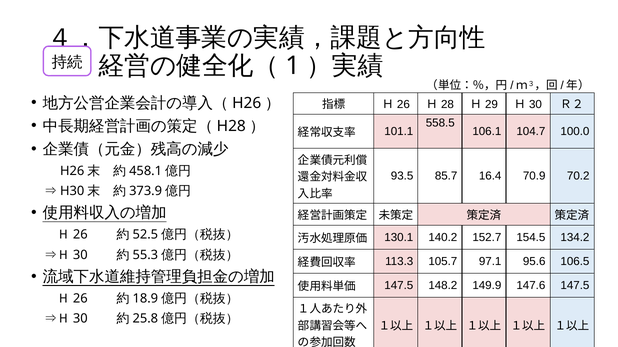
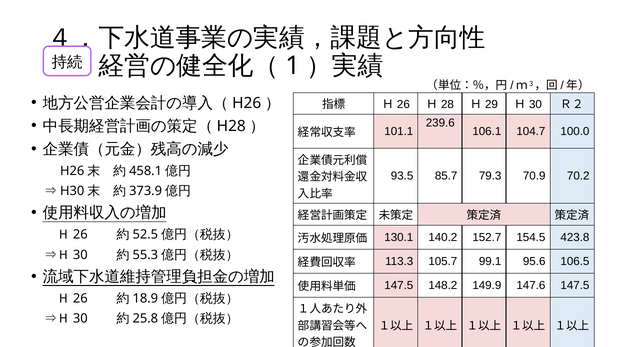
558.5: 558.5 -> 239.6
16.4: 16.4 -> 79.3
134.2: 134.2 -> 423.8
97.1: 97.1 -> 99.1
